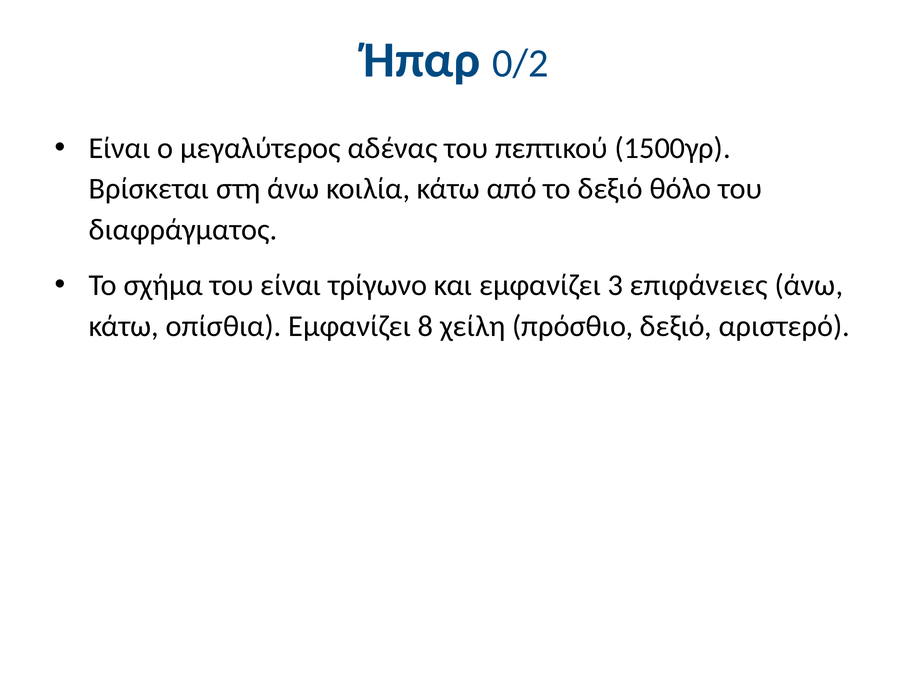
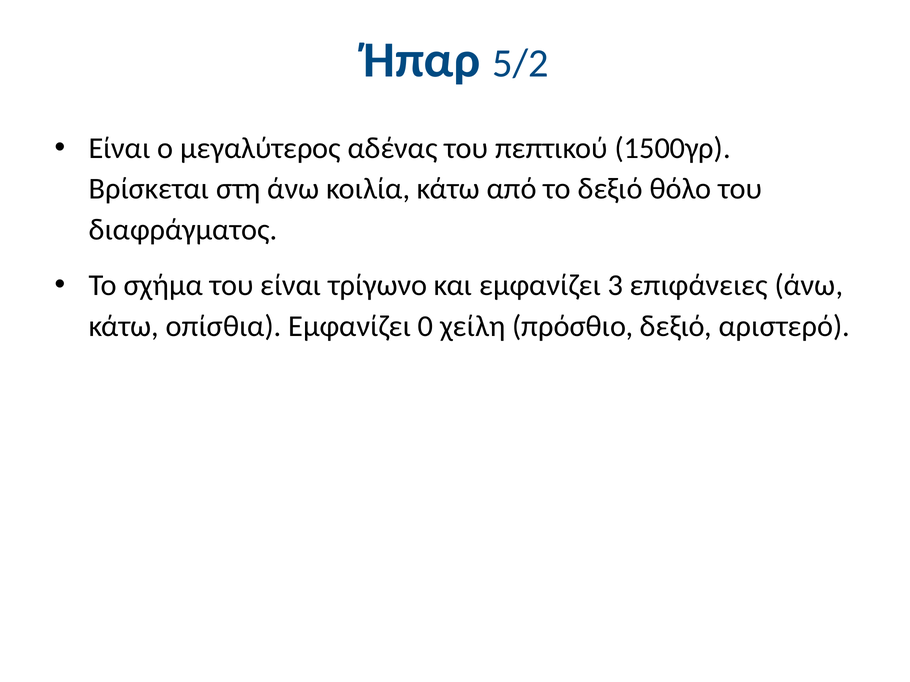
0/2: 0/2 -> 5/2
8: 8 -> 0
